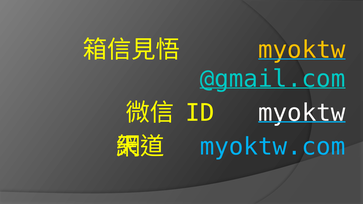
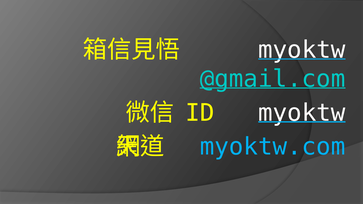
myoktw at (302, 50) colour: yellow -> white
